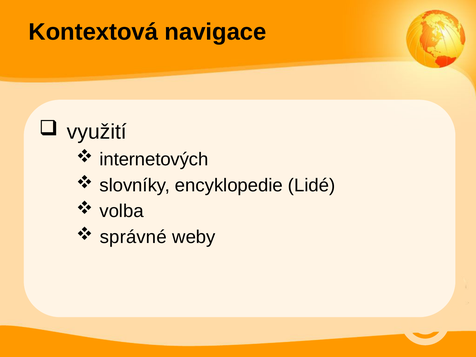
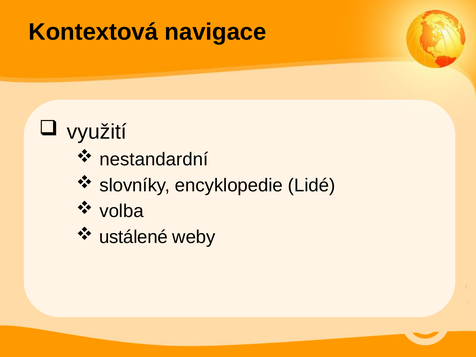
internetových: internetových -> nestandardní
správné: správné -> ustálené
